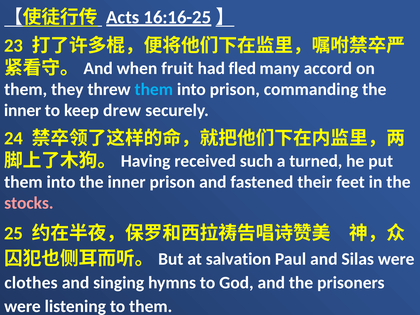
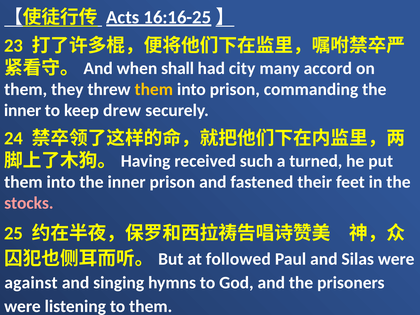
fruit: fruit -> shall
fled: fled -> city
them at (154, 90) colour: light blue -> yellow
salvation: salvation -> followed
clothes: clothes -> against
